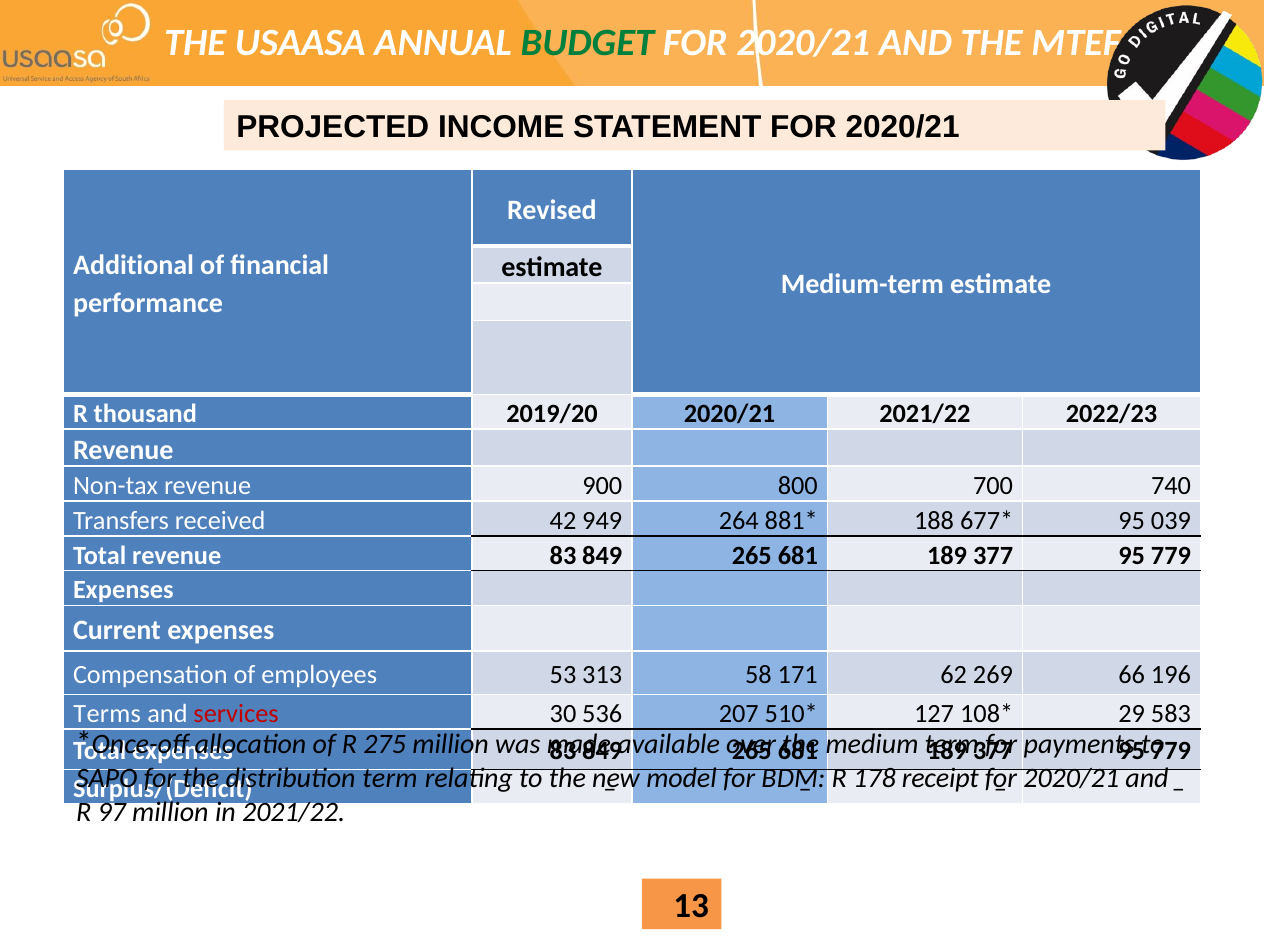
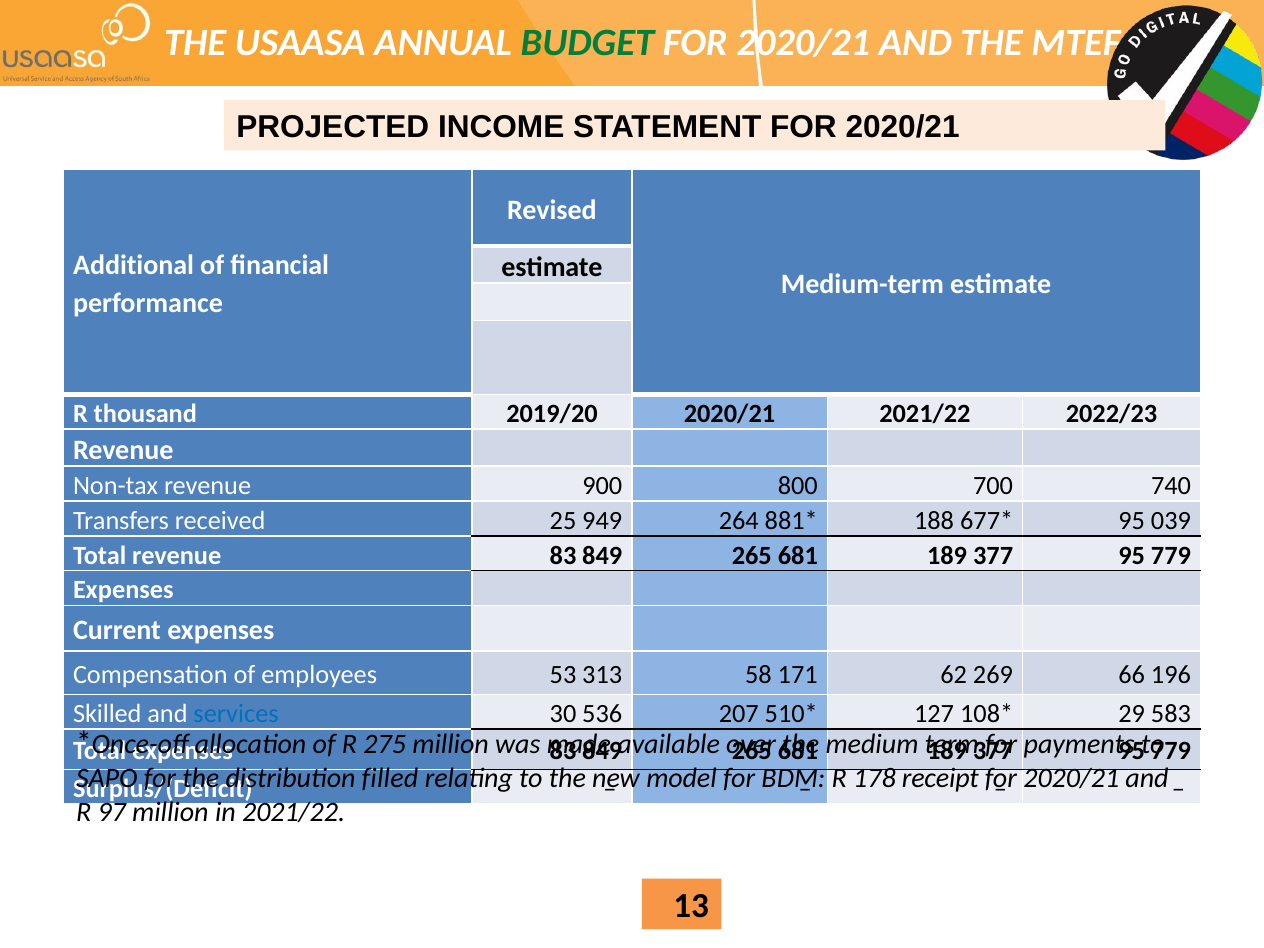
42: 42 -> 25
Terms: Terms -> Skilled
services colour: red -> blue
distribution term: term -> filled
